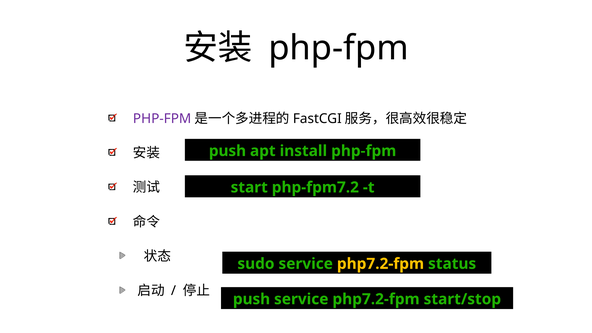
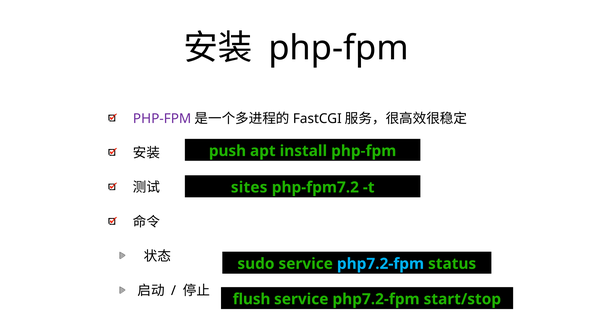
start: start -> sites
php7.2-fpm at (380, 264) colour: yellow -> light blue
push at (252, 299): push -> flush
